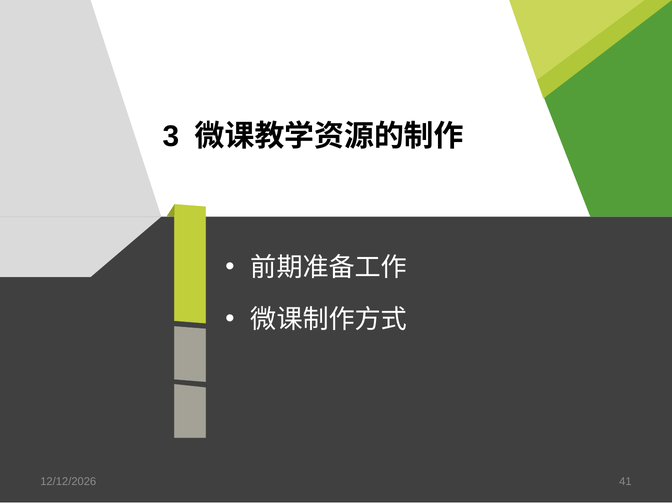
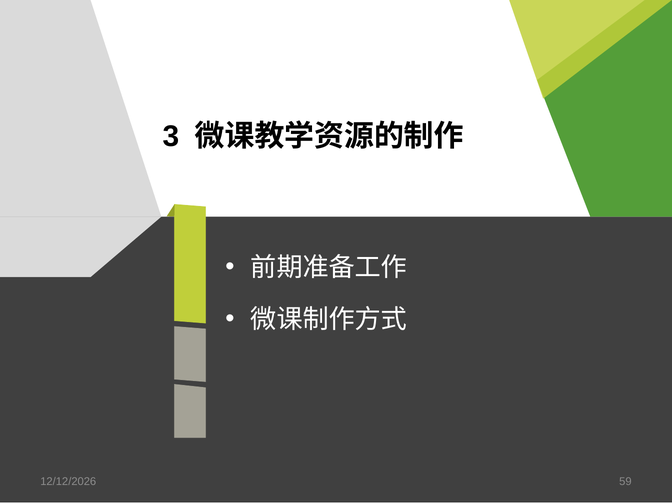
41: 41 -> 59
